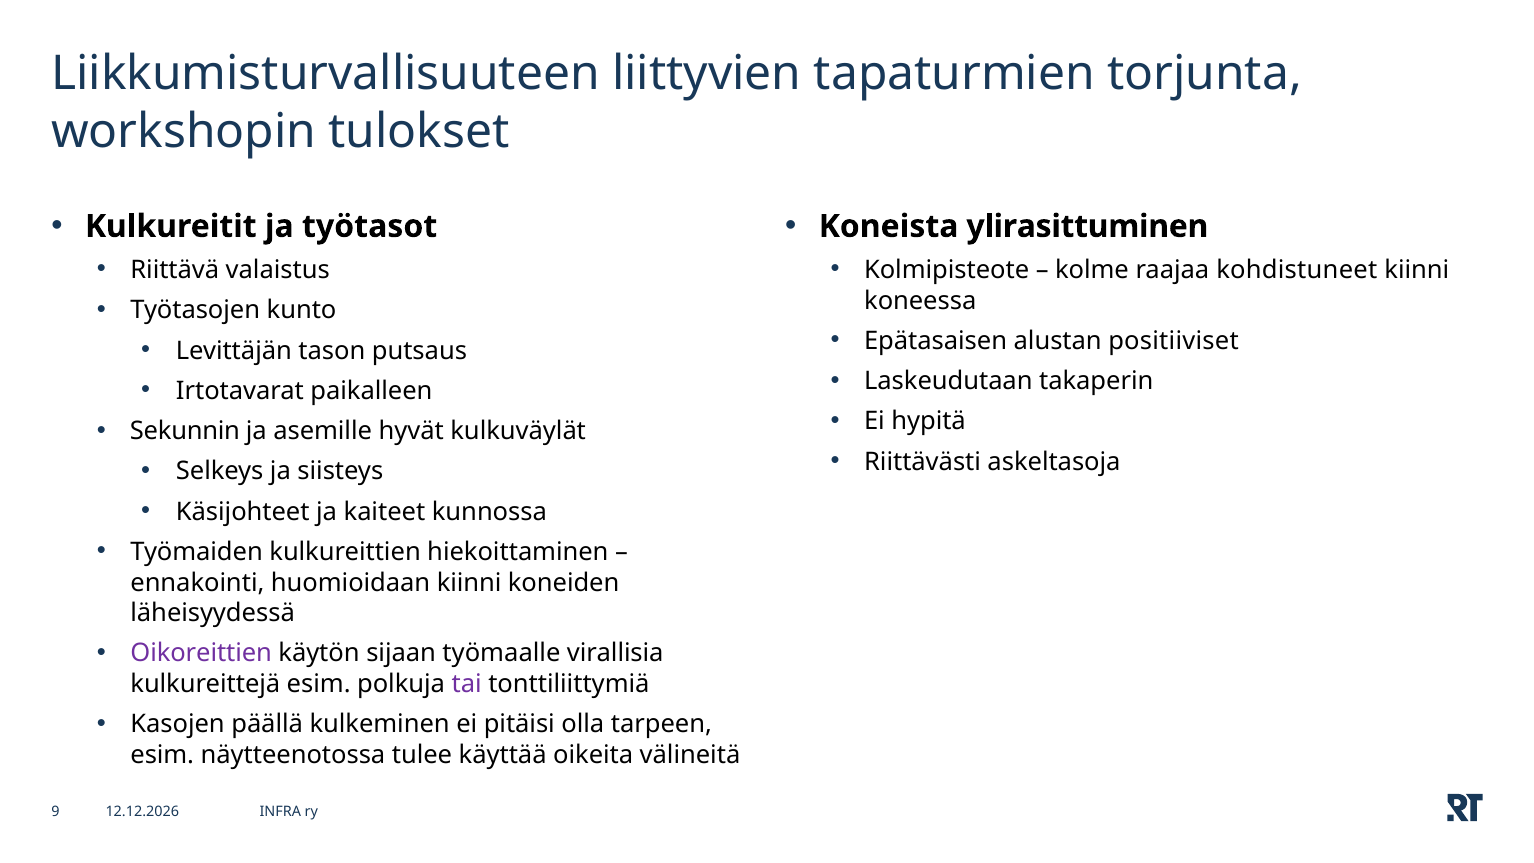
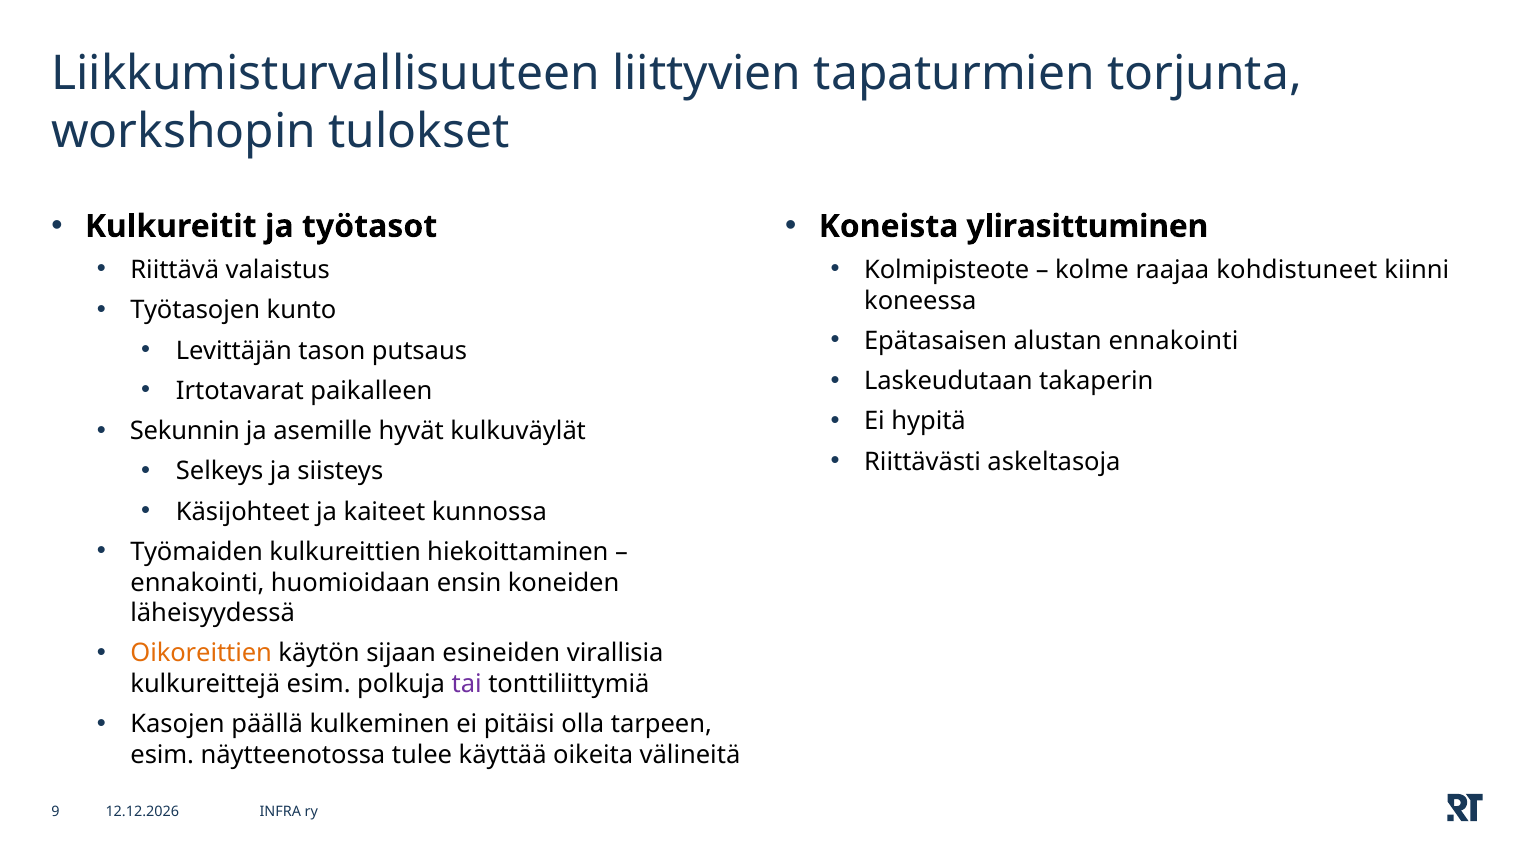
alustan positiiviset: positiiviset -> ennakointi
huomioidaan kiinni: kiinni -> ensin
Oikoreittien colour: purple -> orange
työmaalle: työmaalle -> esineiden
